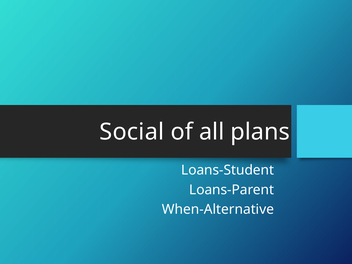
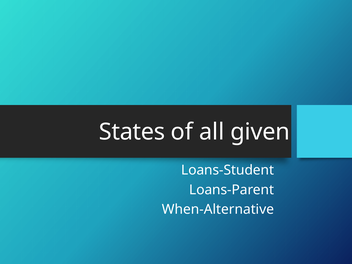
Social: Social -> States
plans: plans -> given
